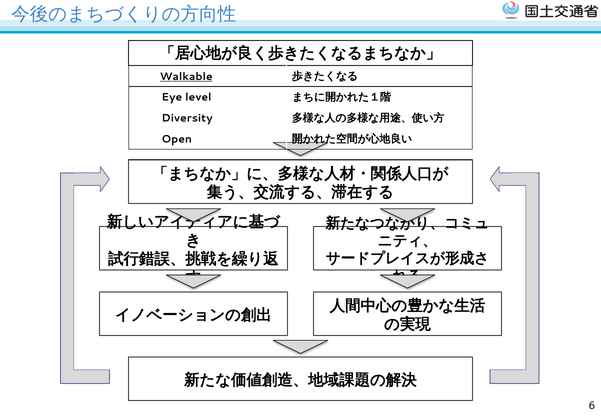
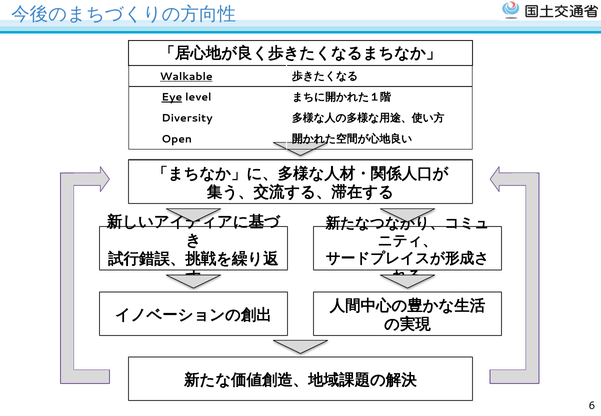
Eye underline: none -> present
